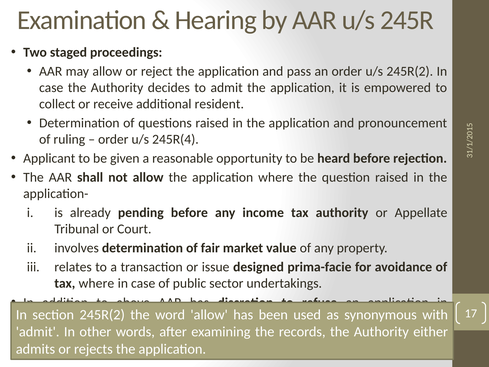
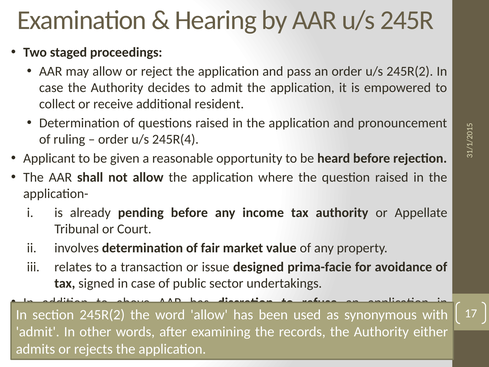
tax where: where -> signed
